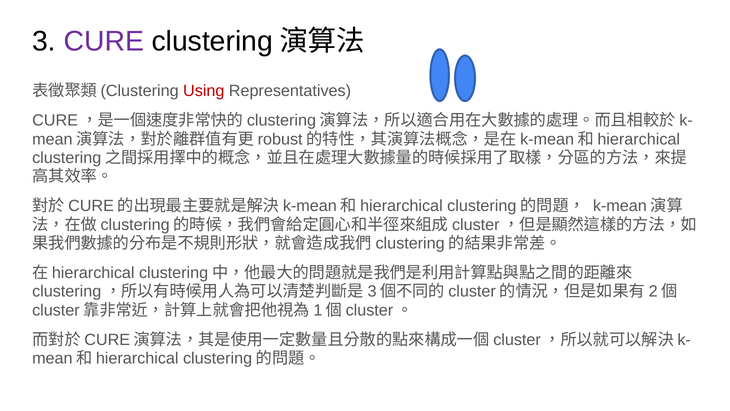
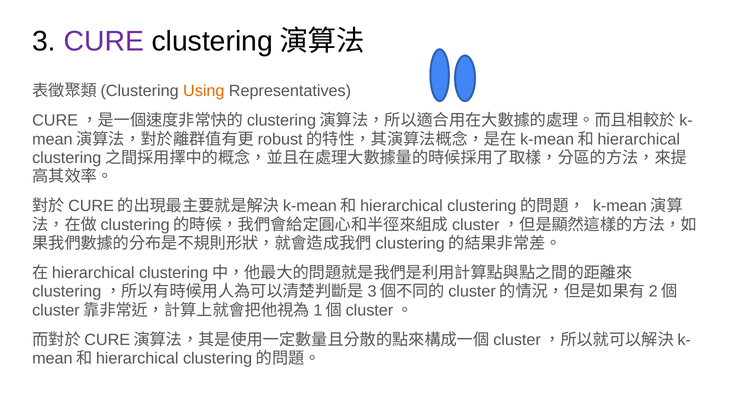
Using colour: red -> orange
